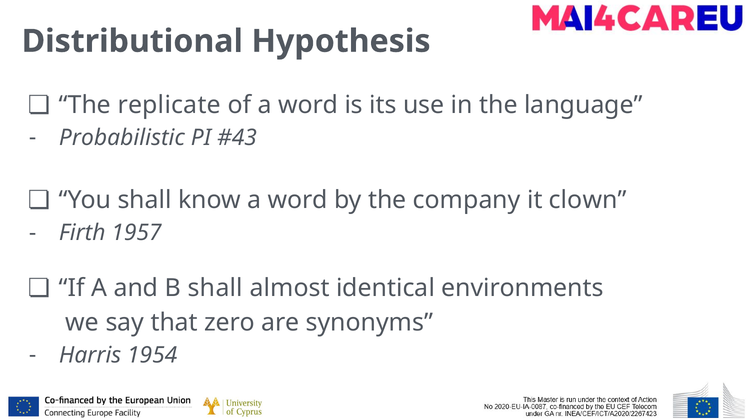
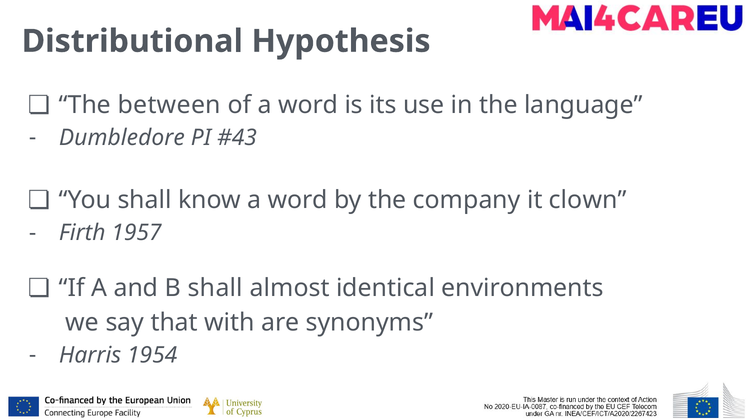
replicate: replicate -> between
Probabilistic: Probabilistic -> Dumbledore
zero: zero -> with
